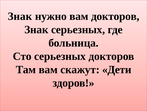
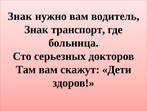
вам докторов: докторов -> водитель
Знак серьезных: серьезных -> транспорт
